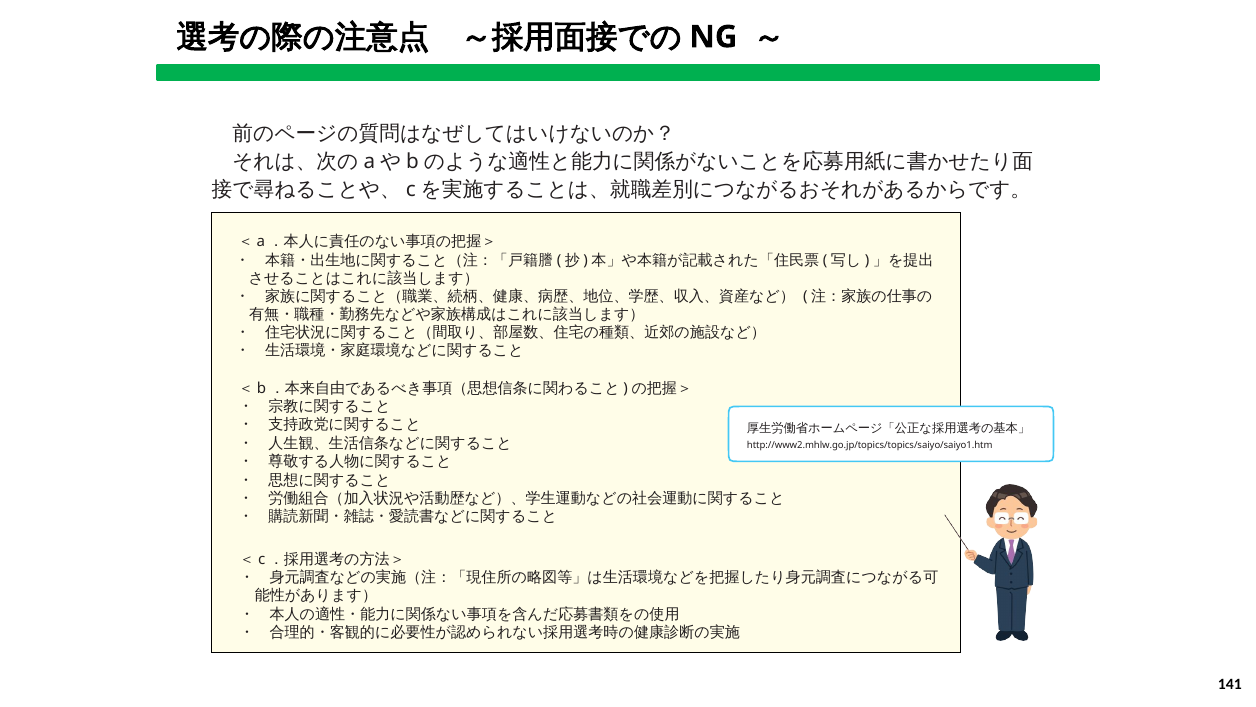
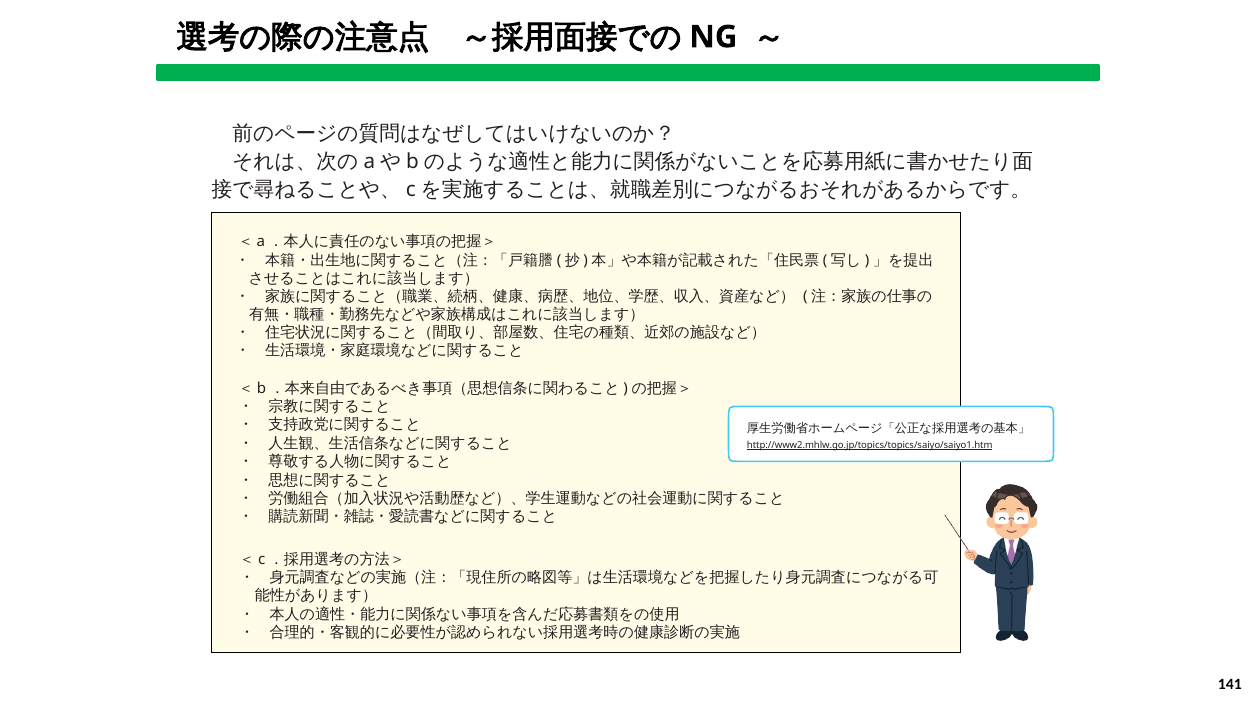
http://www2.mhlw.go.jp/topics/topics/saiyo/saiyo1.htm underline: none -> present
